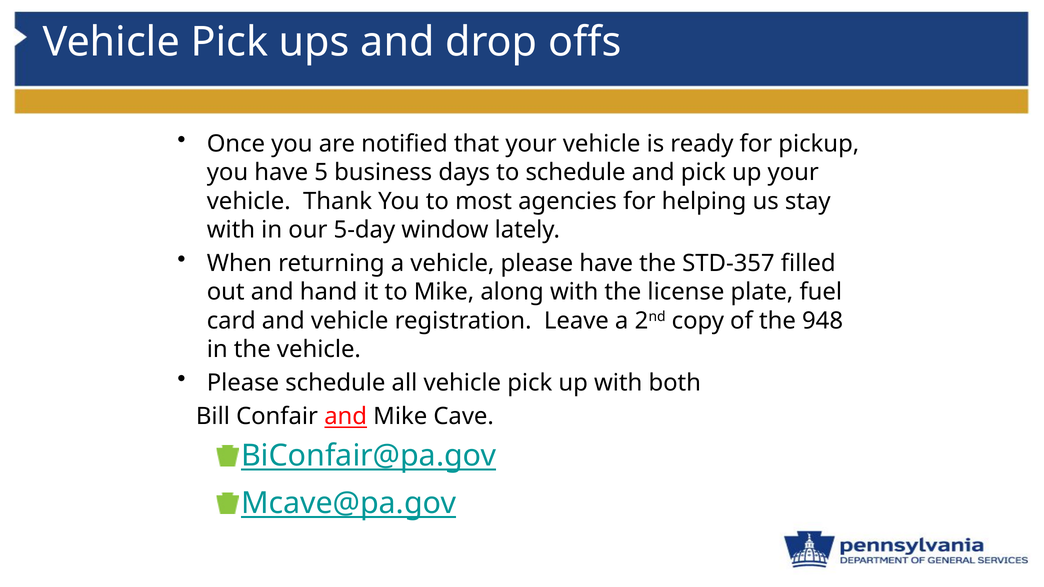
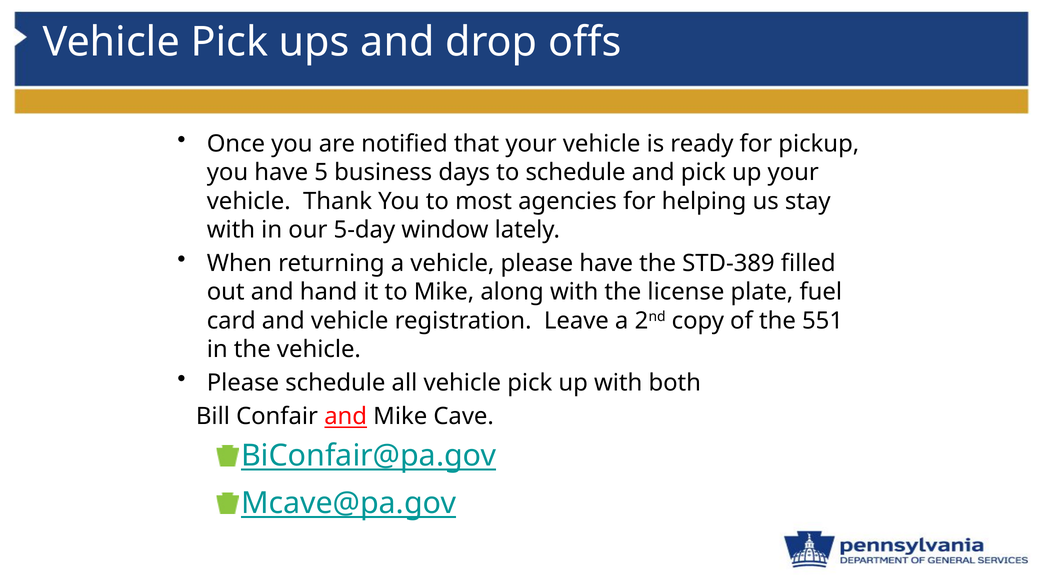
STD-357: STD-357 -> STD-389
948: 948 -> 551
